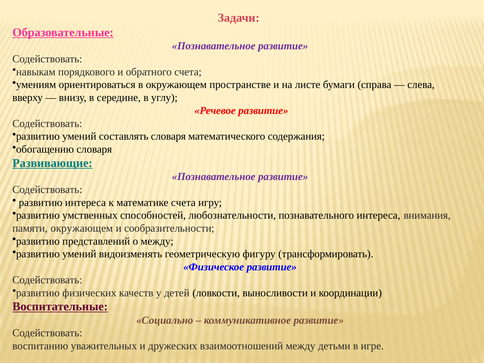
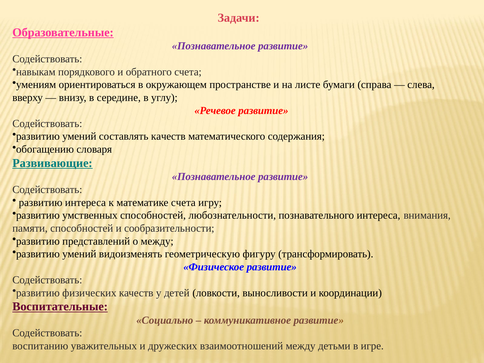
составлять словаря: словаря -> качеств
памяти окружающем: окружающем -> способностей
